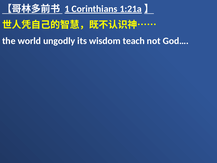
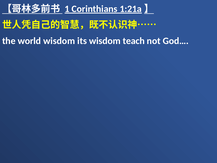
world ungodly: ungodly -> wisdom
